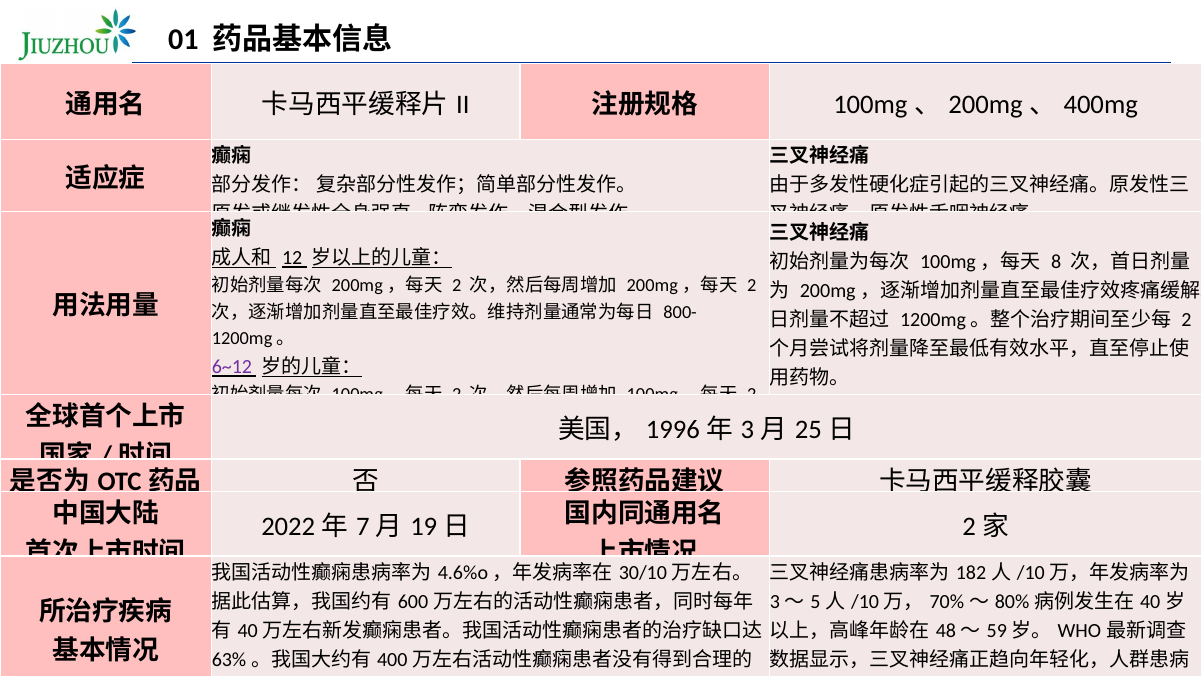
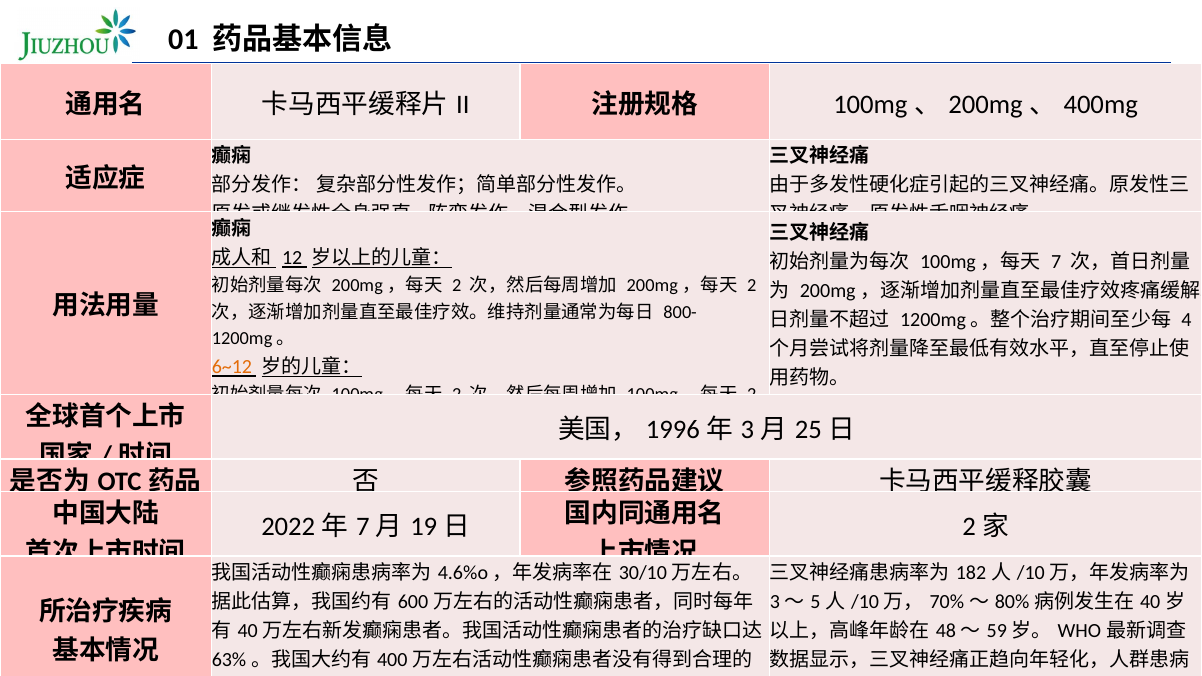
8: 8 -> 7
2 at (1186, 320): 2 -> 4
6~12 colour: purple -> orange
